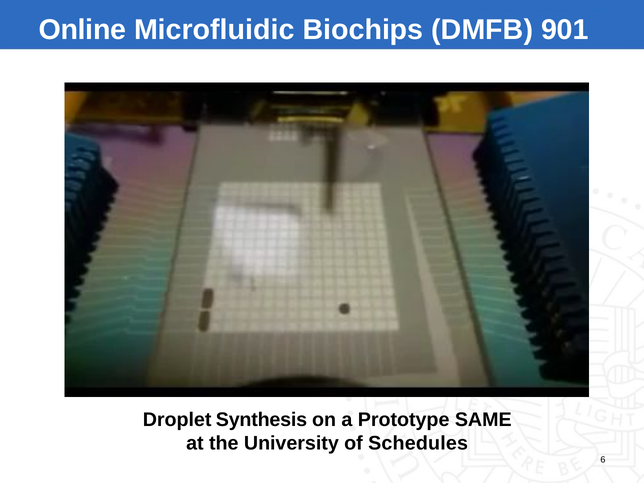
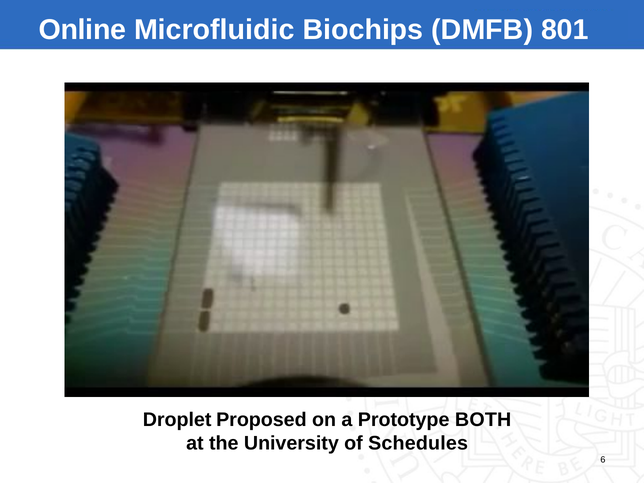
901: 901 -> 801
Synthesis: Synthesis -> Proposed
SAME: SAME -> BOTH
